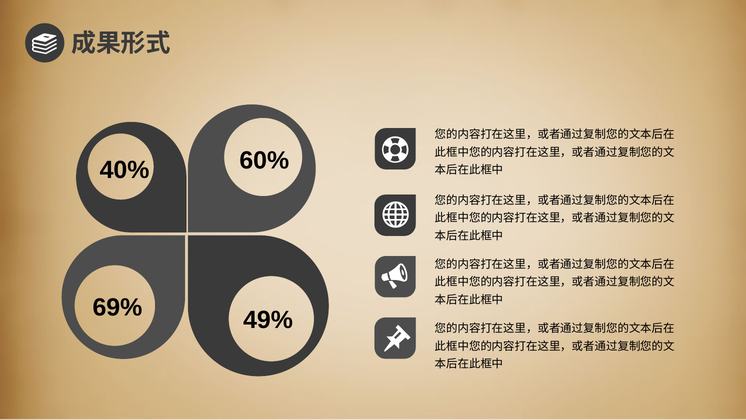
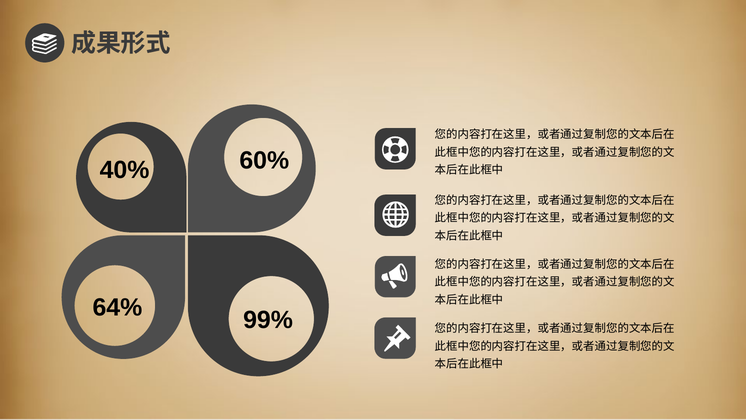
69%: 69% -> 64%
49%: 49% -> 99%
